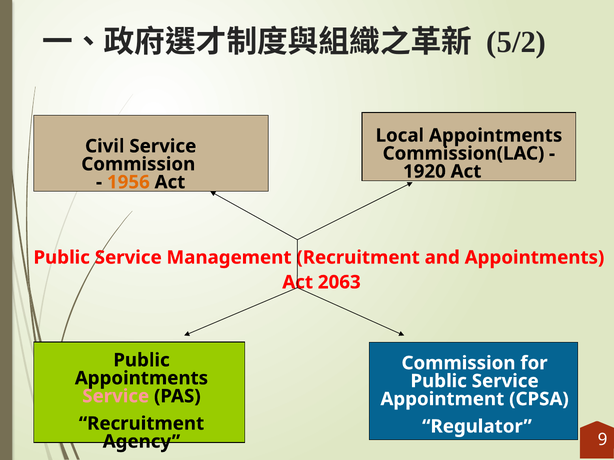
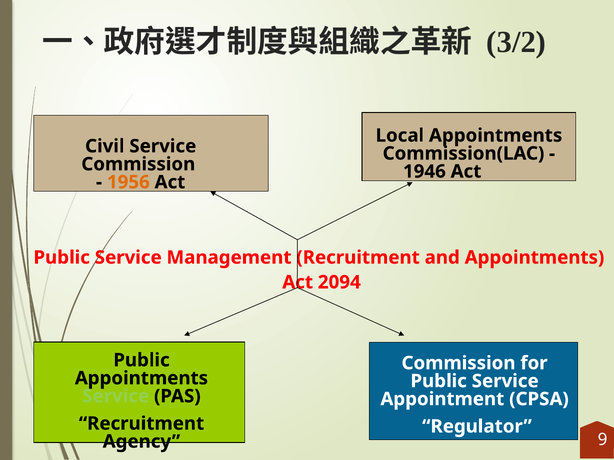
5/2: 5/2 -> 3/2
1920: 1920 -> 1946
2063: 2063 -> 2094
Service at (116, 397) colour: pink -> light green
